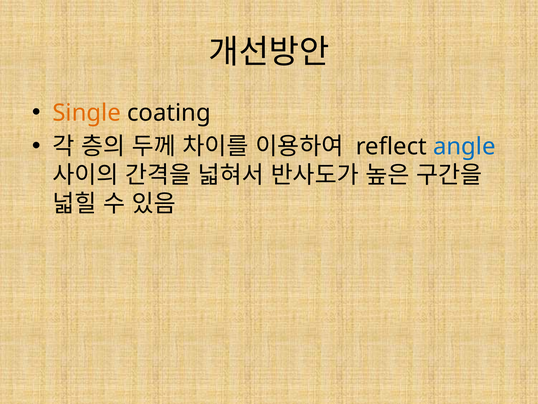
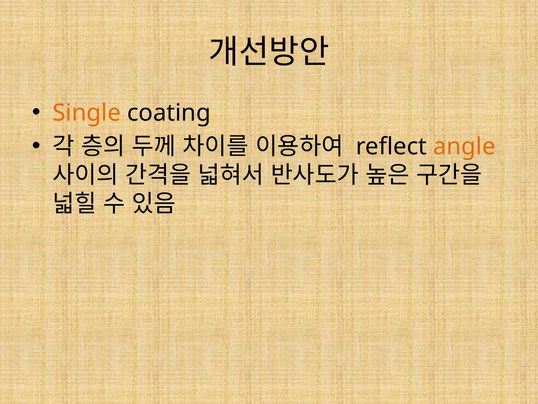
angle colour: blue -> orange
